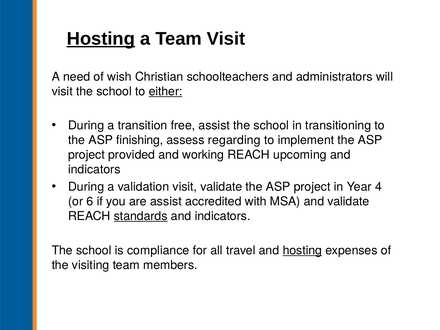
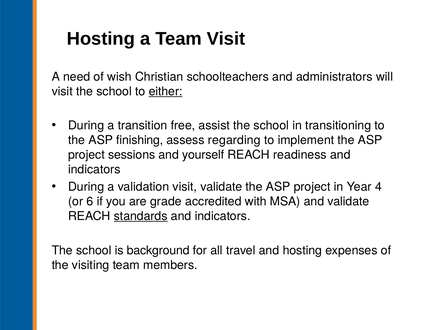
Hosting at (101, 39) underline: present -> none
provided: provided -> sessions
working: working -> yourself
upcoming: upcoming -> readiness
are assist: assist -> grade
compliance: compliance -> background
hosting at (302, 250) underline: present -> none
